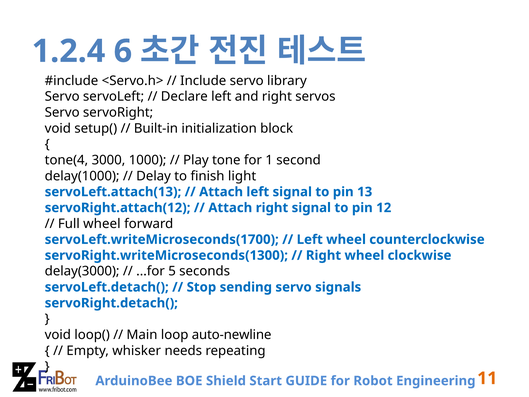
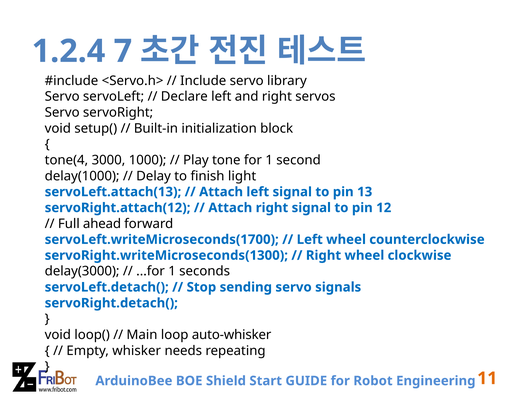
6: 6 -> 7
Full wheel: wheel -> ahead
...for 5: 5 -> 1
auto-newline: auto-newline -> auto-whisker
